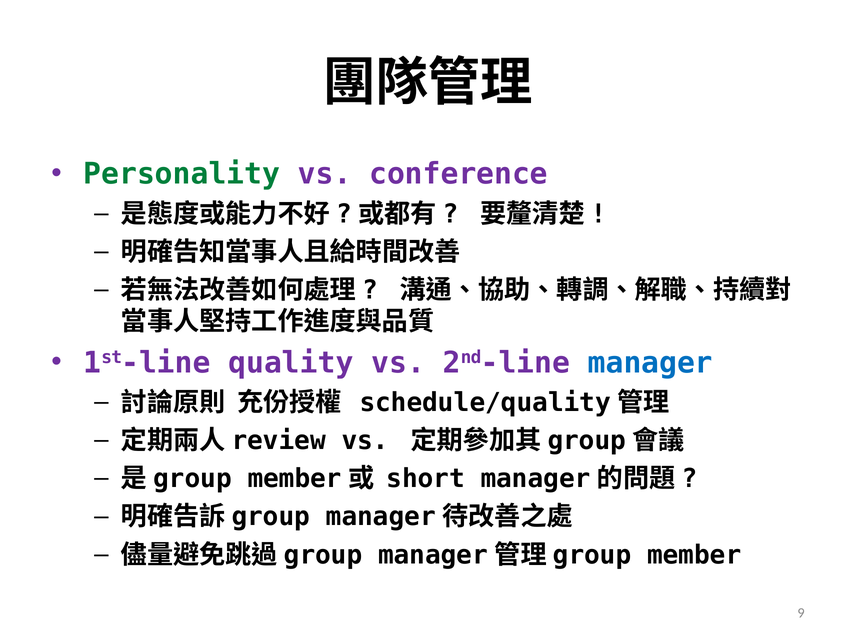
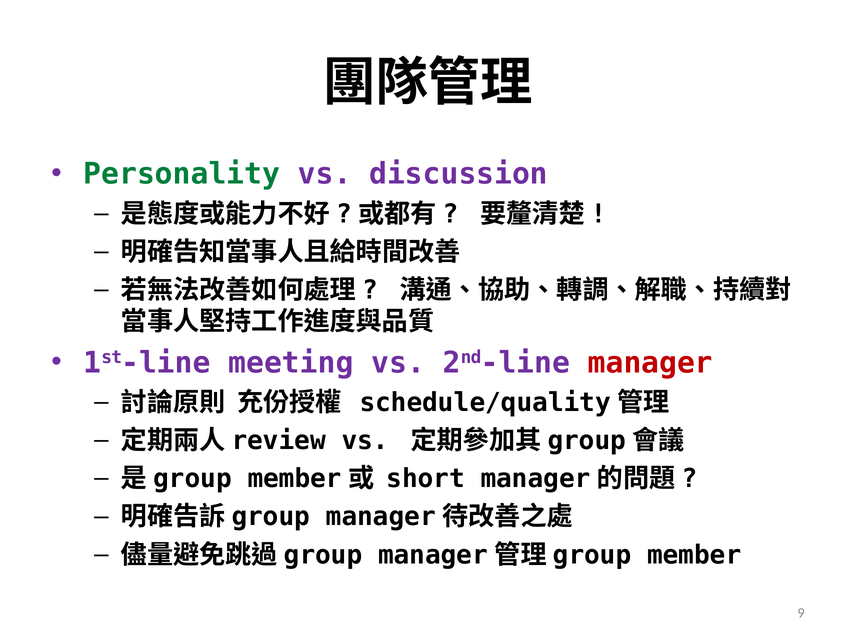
conference: conference -> discussion
quality: quality -> meeting
manager colour: blue -> red
